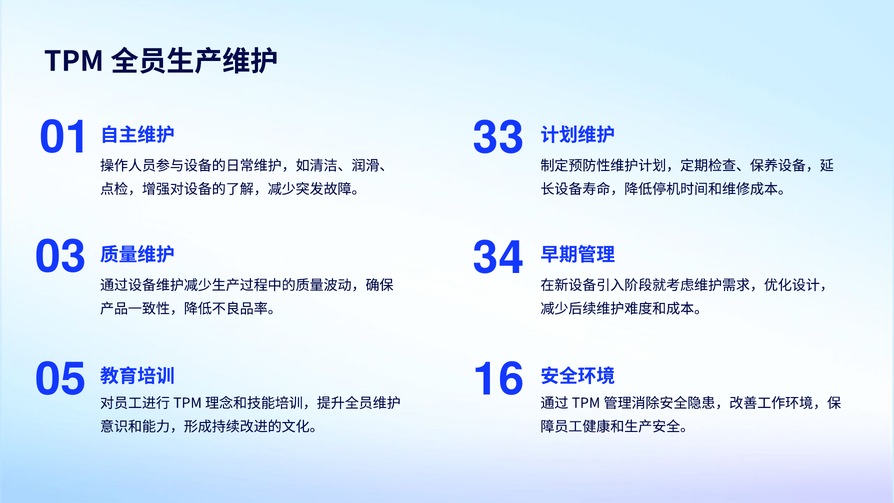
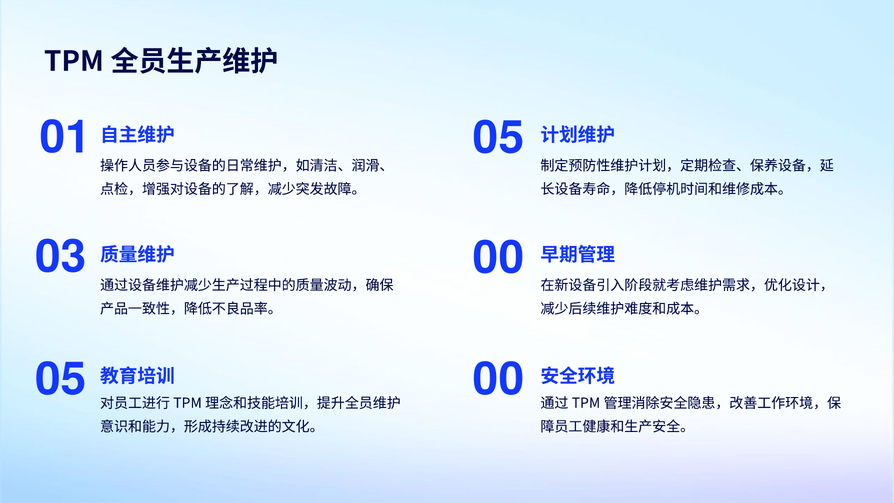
01 33: 33 -> 05
03 34: 34 -> 00
05 16: 16 -> 00
